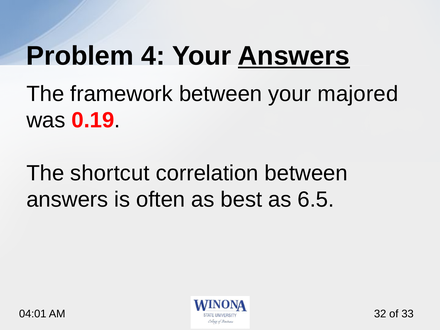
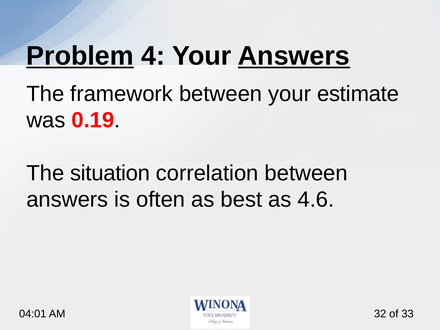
Problem underline: none -> present
majored: majored -> estimate
shortcut: shortcut -> situation
6.5: 6.5 -> 4.6
